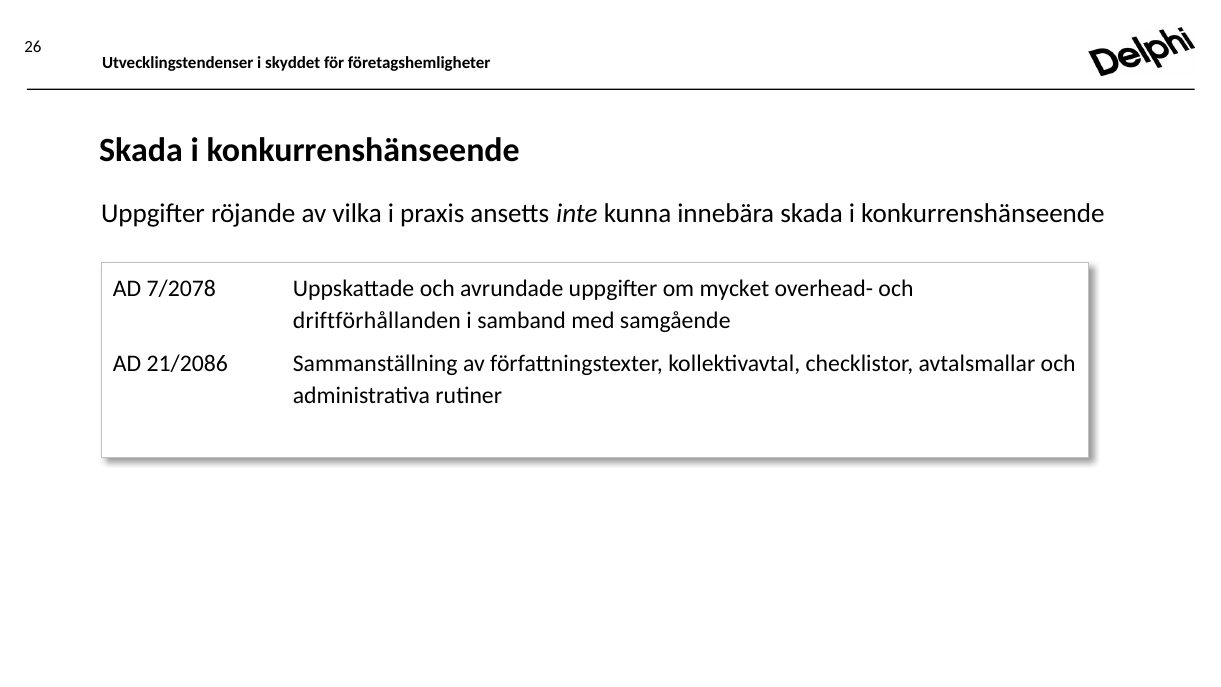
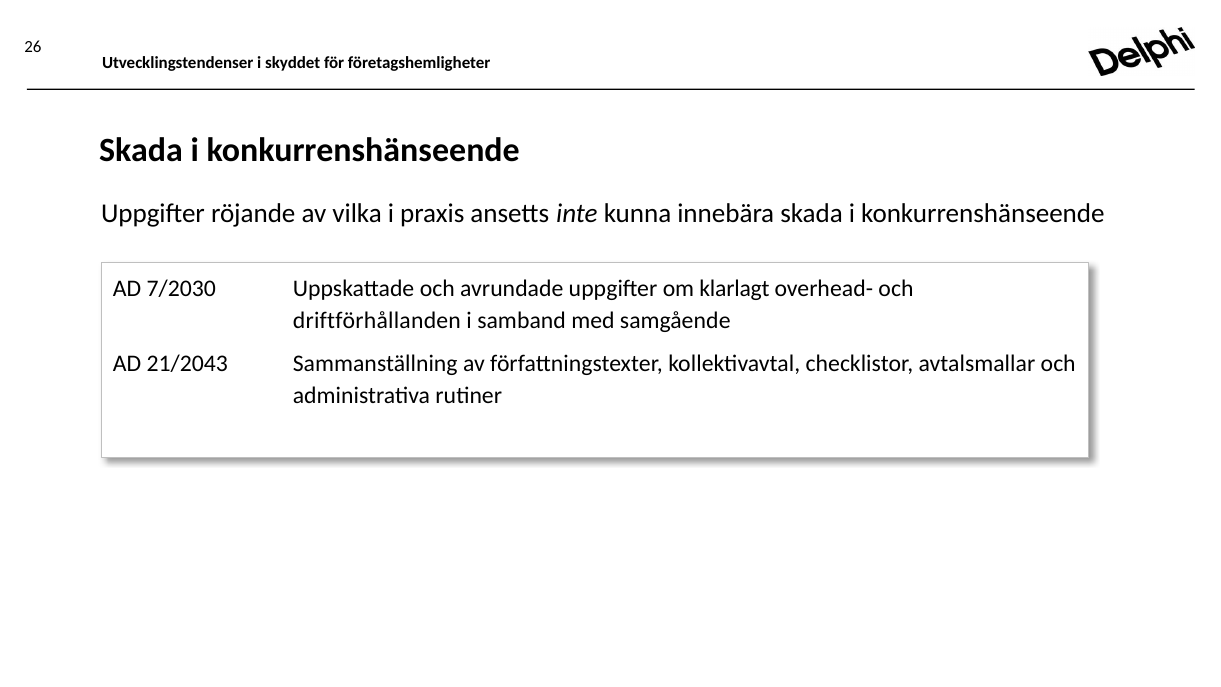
7/2078: 7/2078 -> 7/2030
mycket: mycket -> klarlagt
21/2086: 21/2086 -> 21/2043
